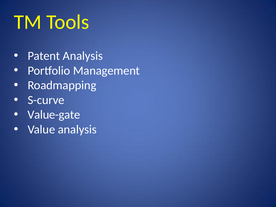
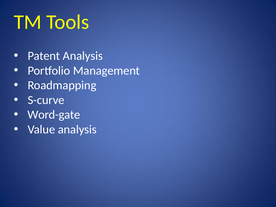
Value-gate: Value-gate -> Word-gate
